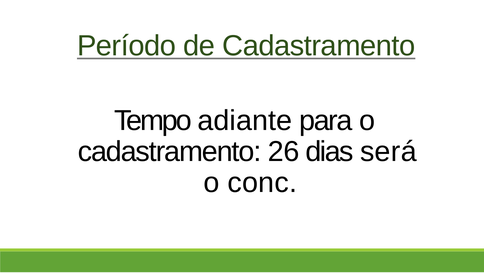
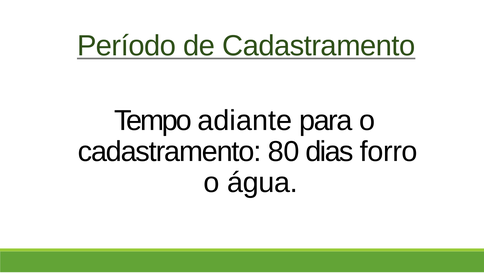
26: 26 -> 80
será: será -> forro
conc: conc -> água
